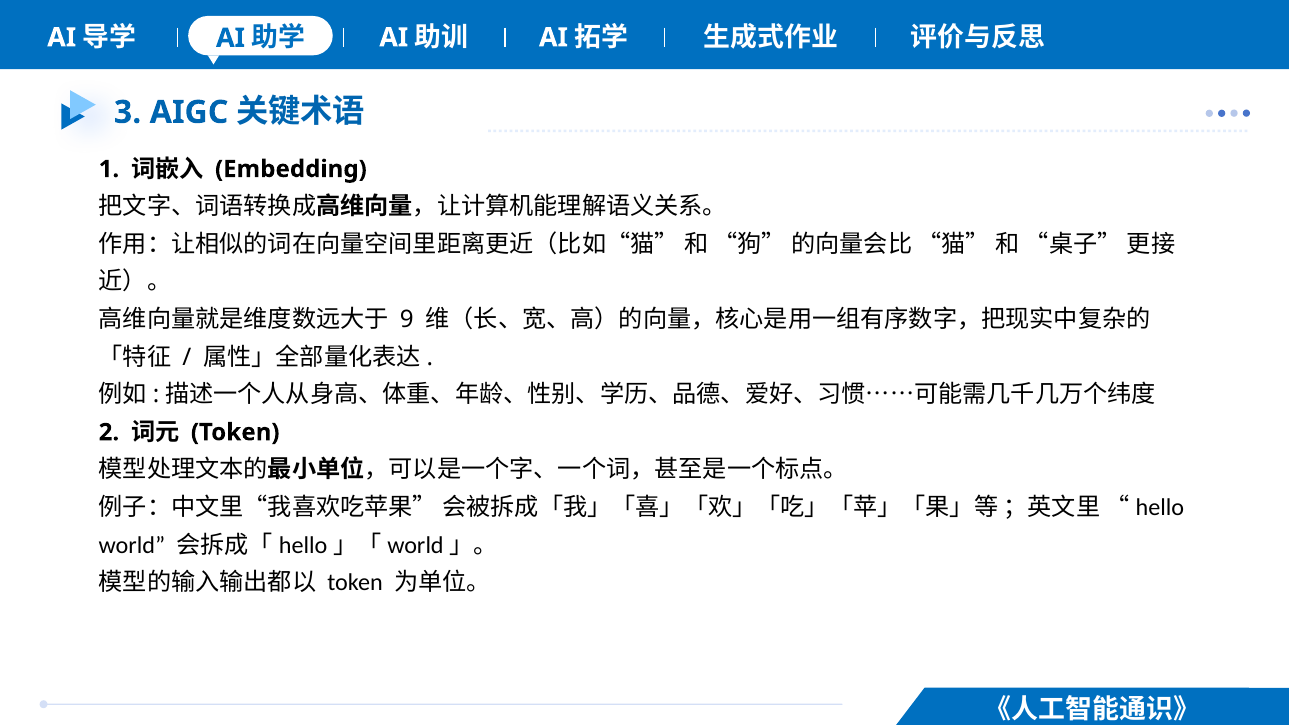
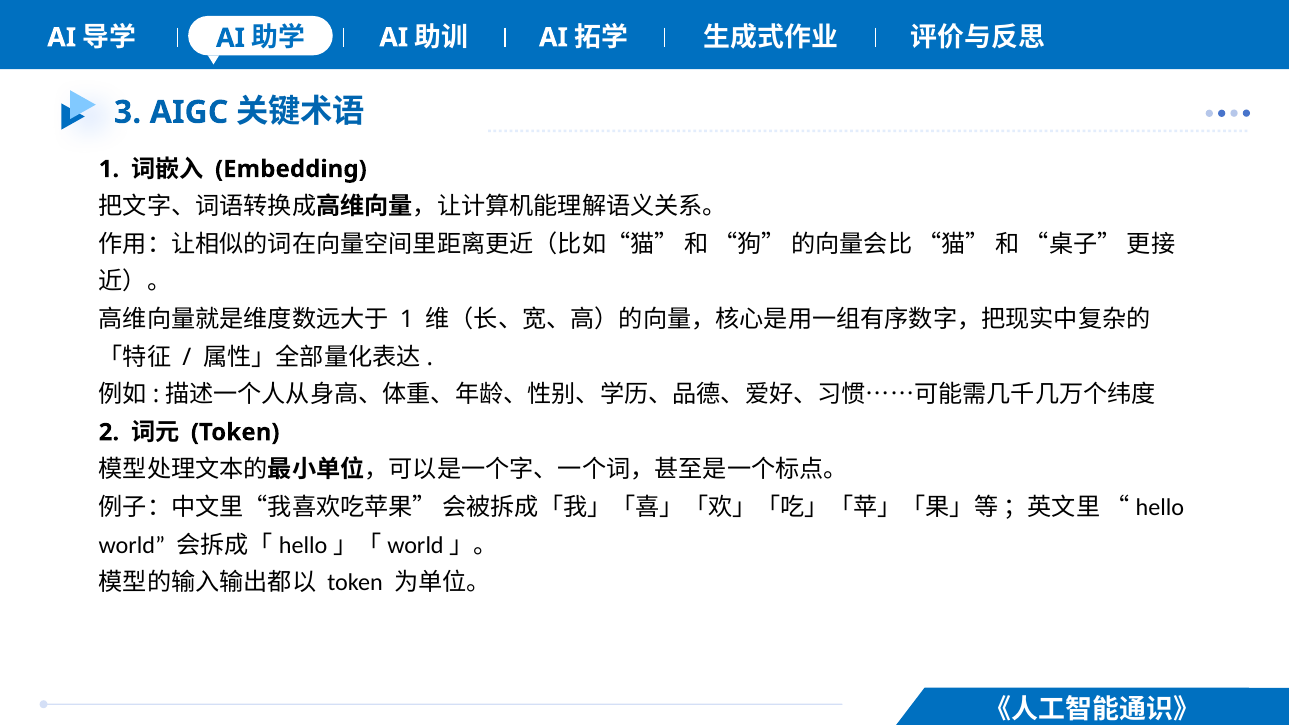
9 at (407, 319): 9 -> 1
